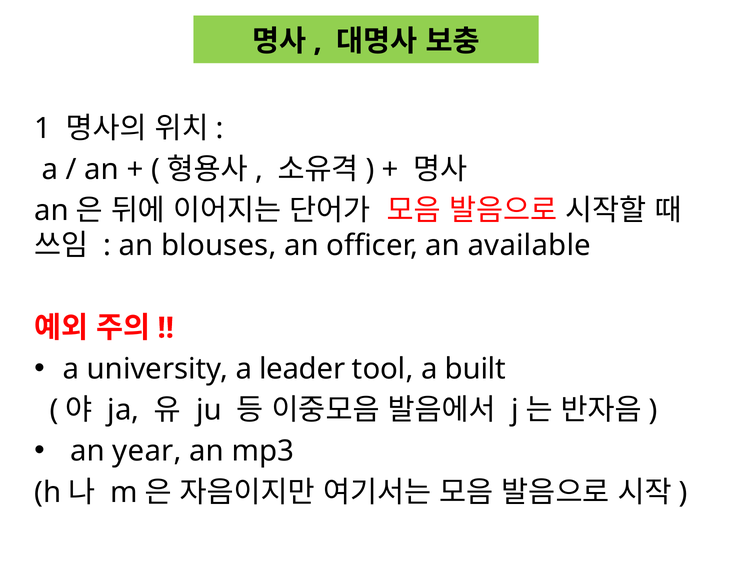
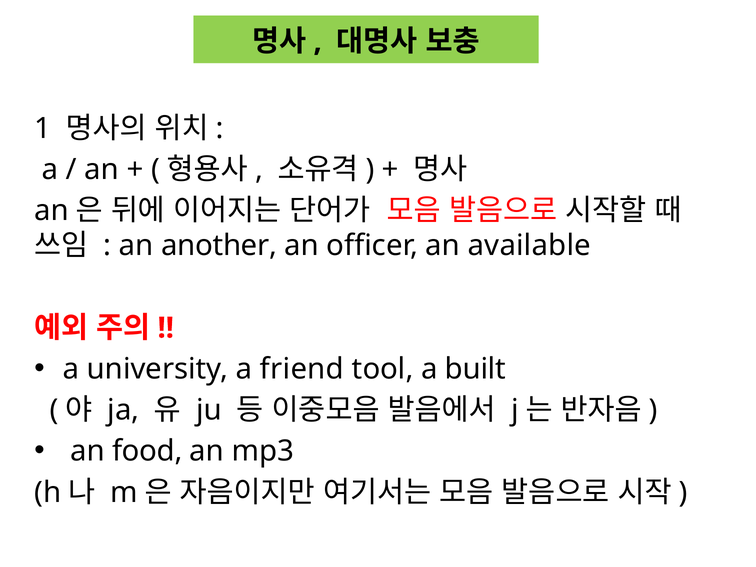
blouses: blouses -> another
leader: leader -> friend
year: year -> food
